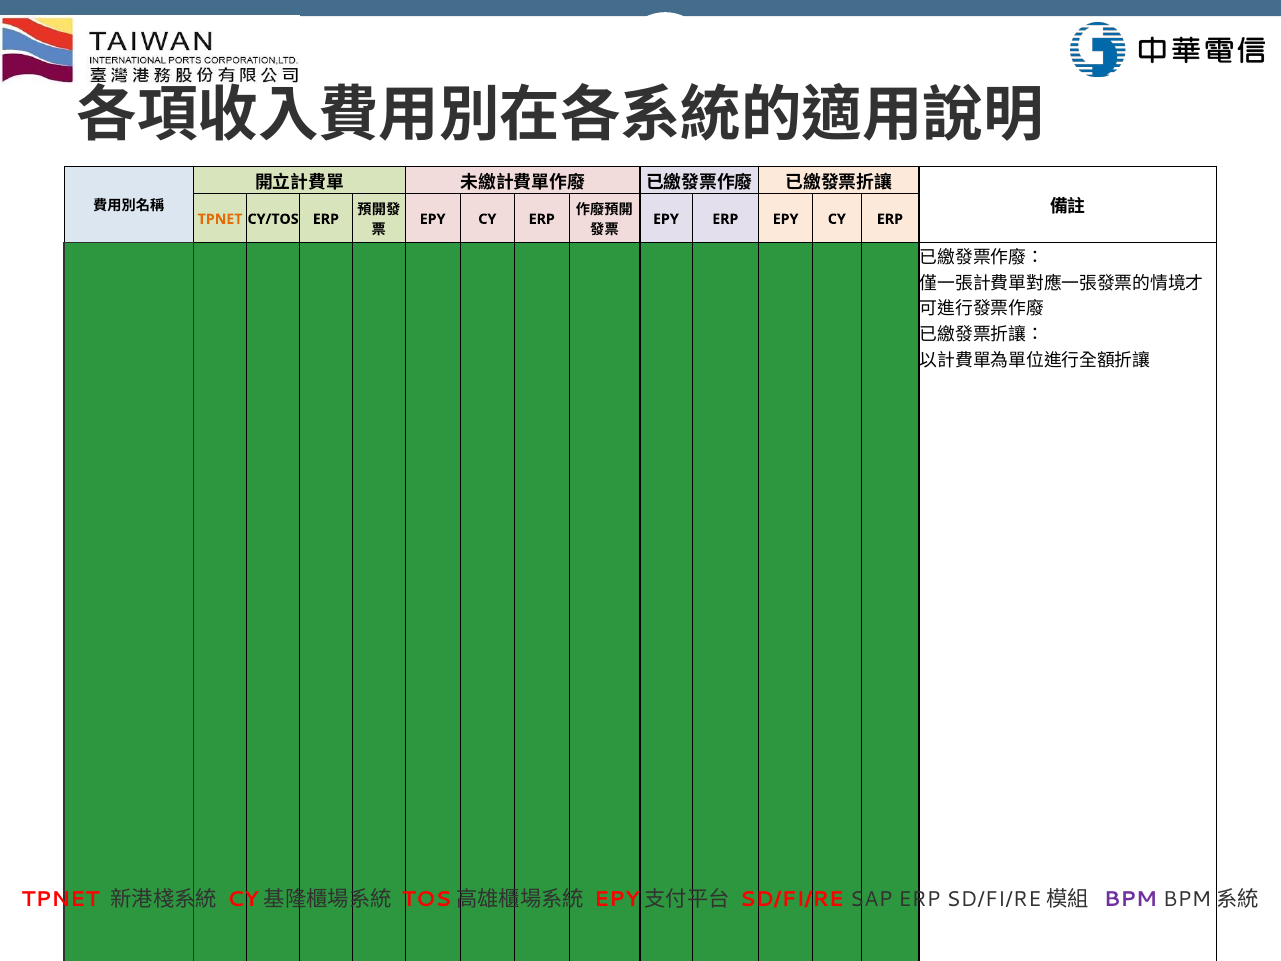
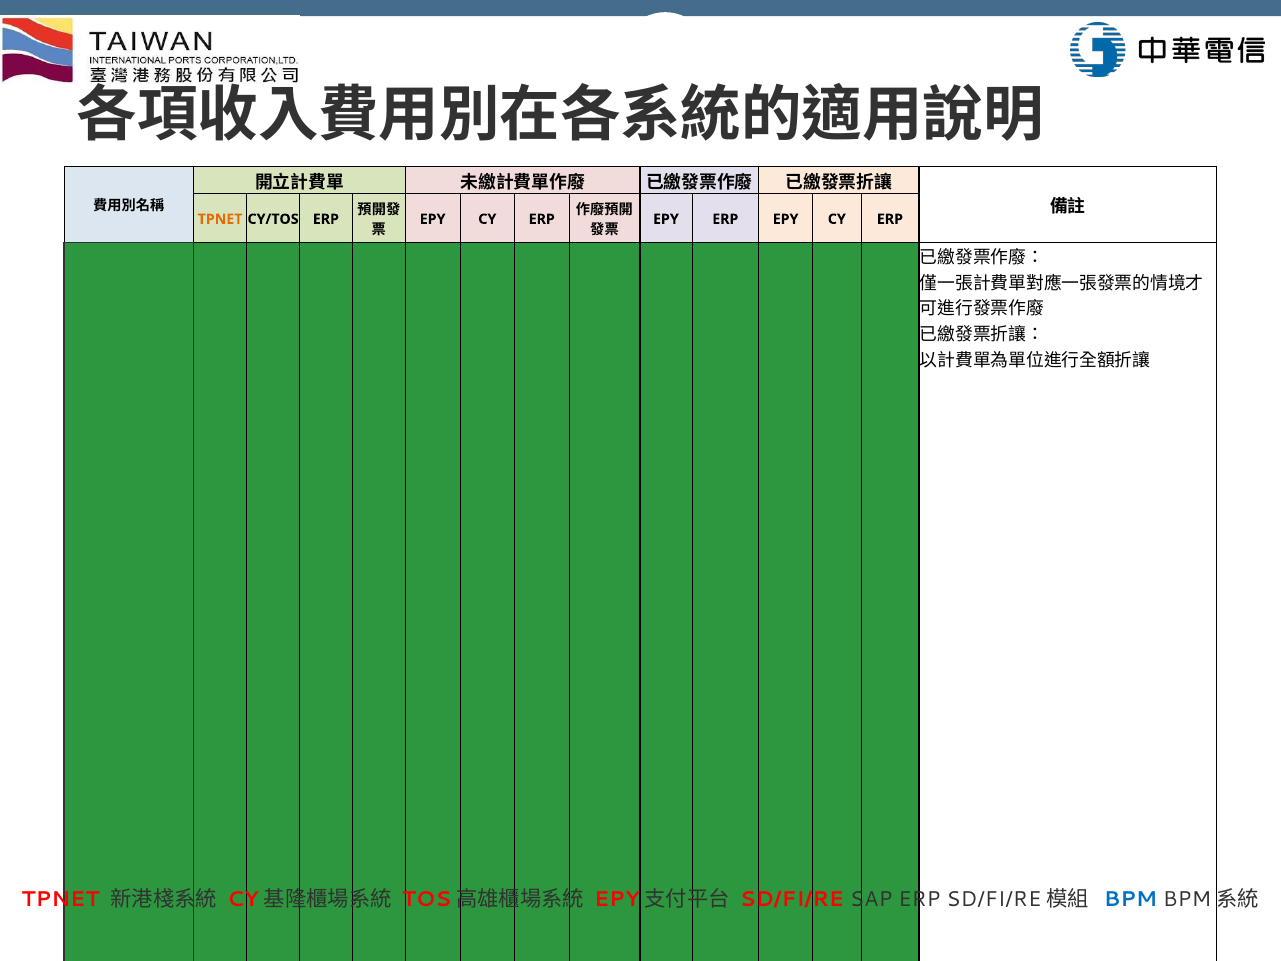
BPM colour: purple -> blue
